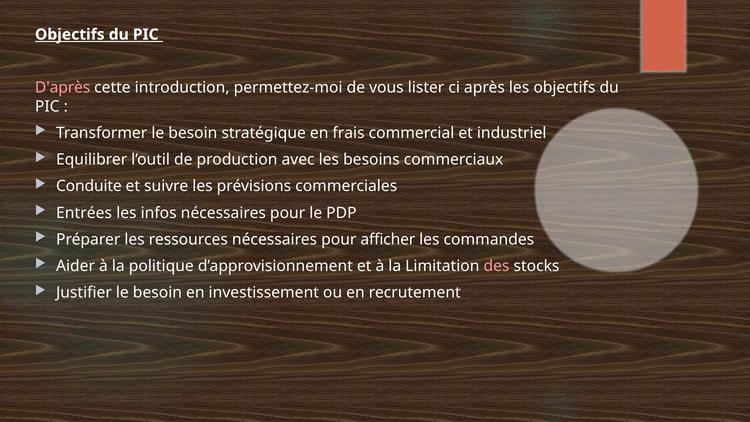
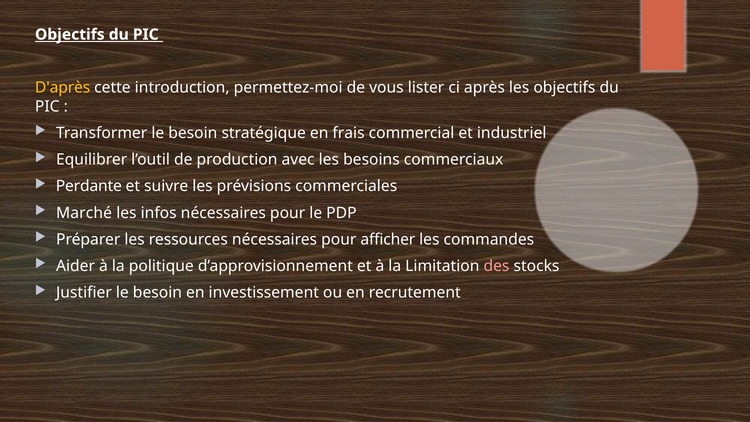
D'après colour: pink -> yellow
Conduite: Conduite -> Perdante
Entrées: Entrées -> Marché
